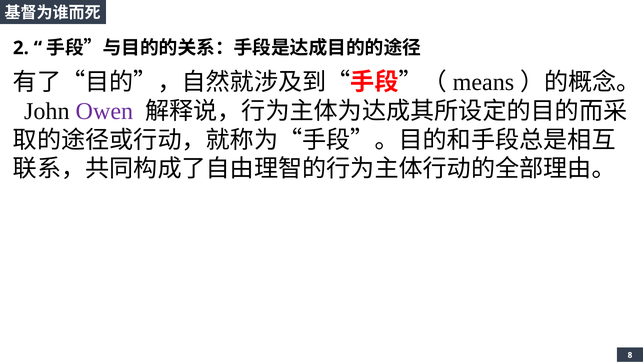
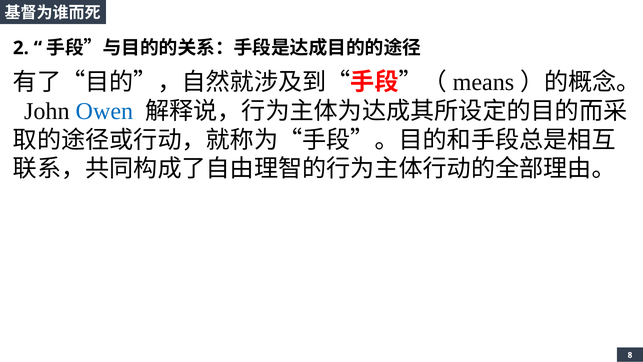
Owen colour: purple -> blue
